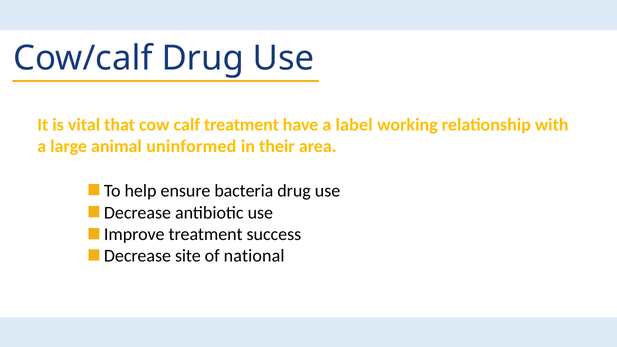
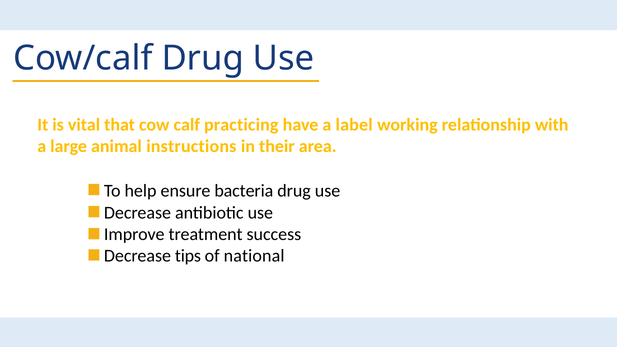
calf treatment: treatment -> practicing
uninformed: uninformed -> instructions
site: site -> tips
